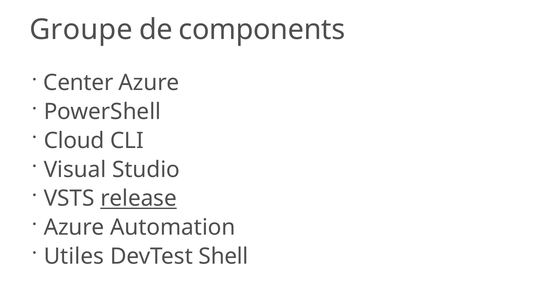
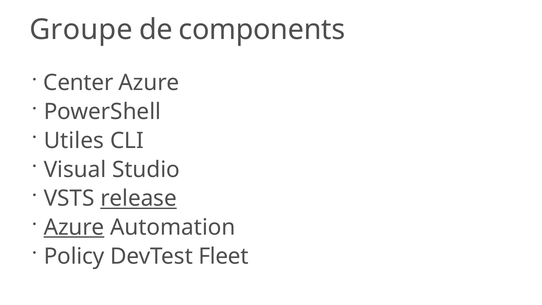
Cloud: Cloud -> Utiles
Azure at (74, 227) underline: none -> present
Utiles: Utiles -> Policy
Shell: Shell -> Fleet
